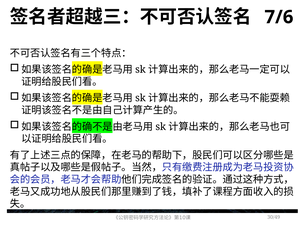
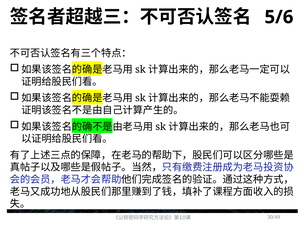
7/6: 7/6 -> 5/6
